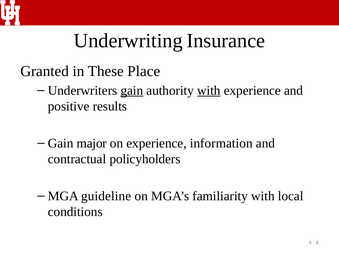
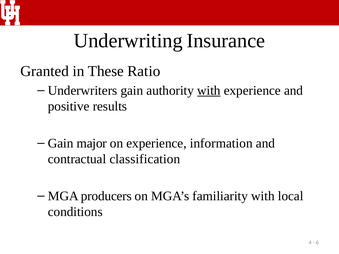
Place: Place -> Ratio
gain at (132, 91) underline: present -> none
policyholders: policyholders -> classification
guideline: guideline -> producers
